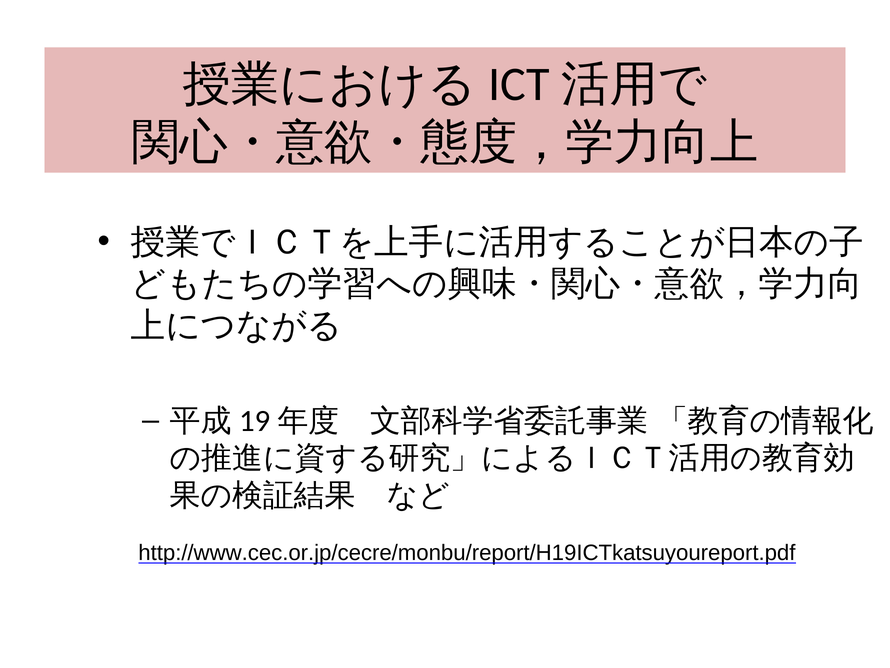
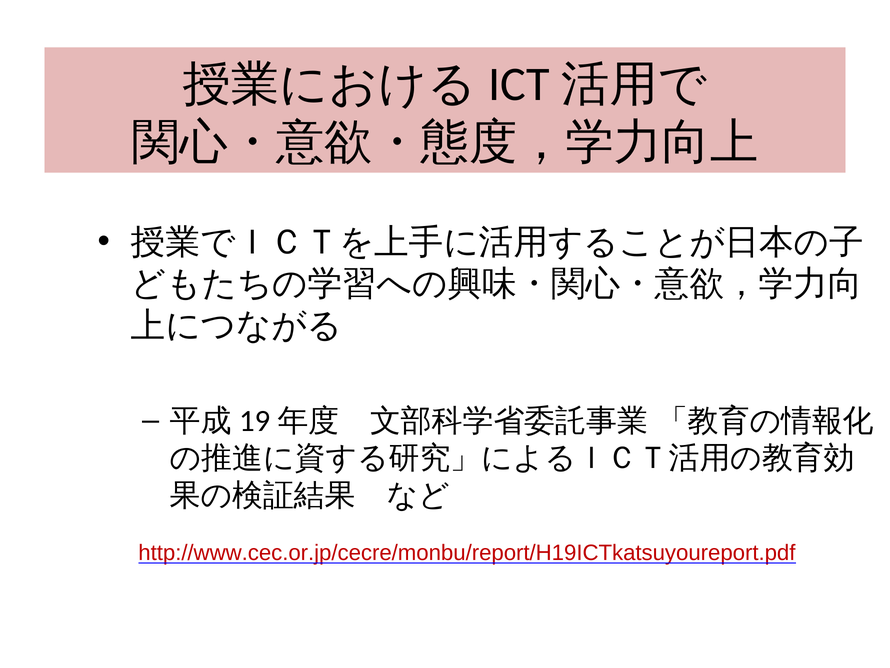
http://www.cec.or.jp/cecre/monbu/report/H19ICTkatsuyoureport.pdf colour: black -> red
